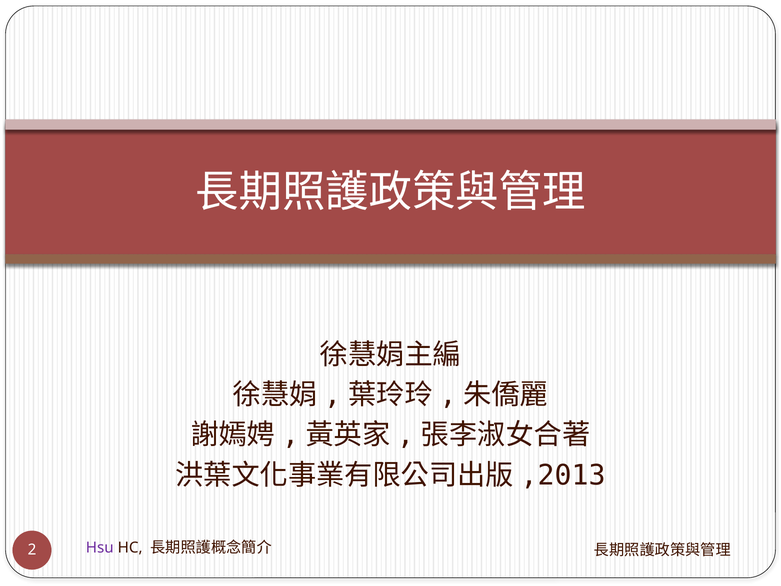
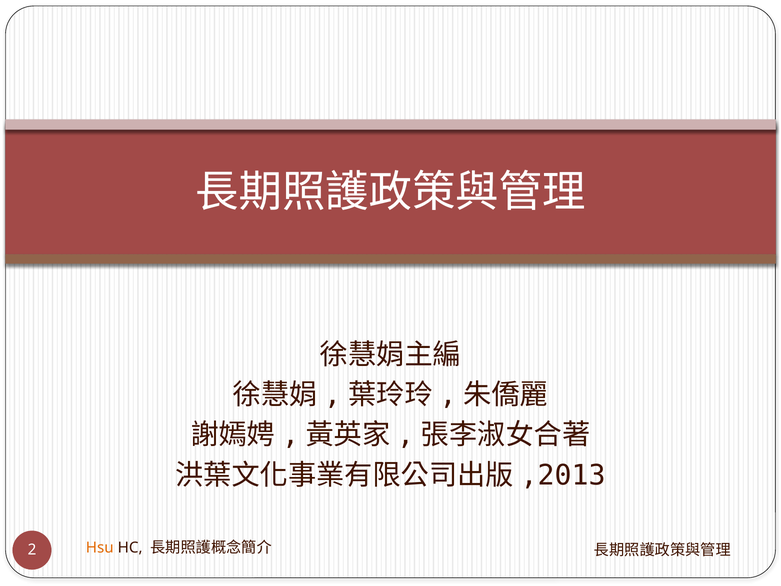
Hsu colour: purple -> orange
